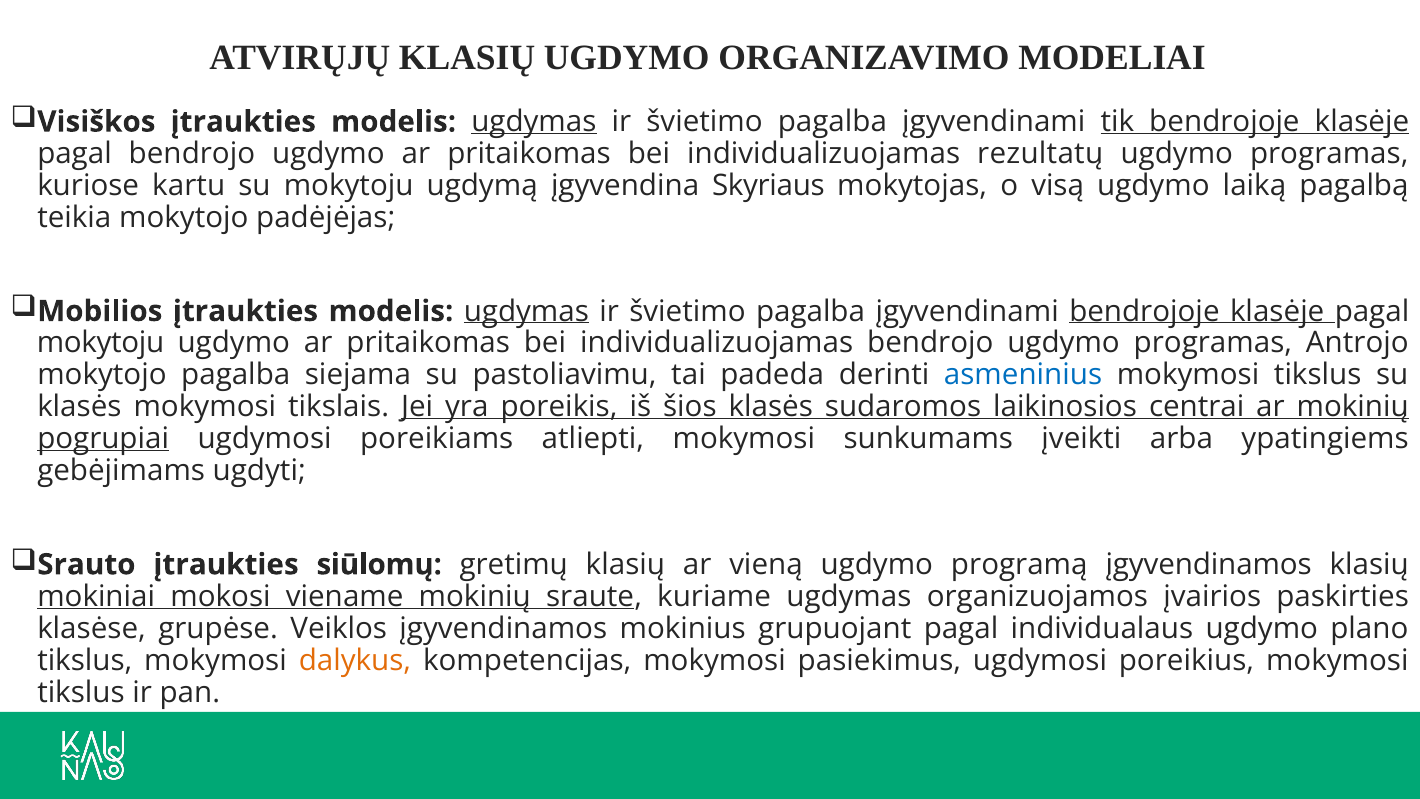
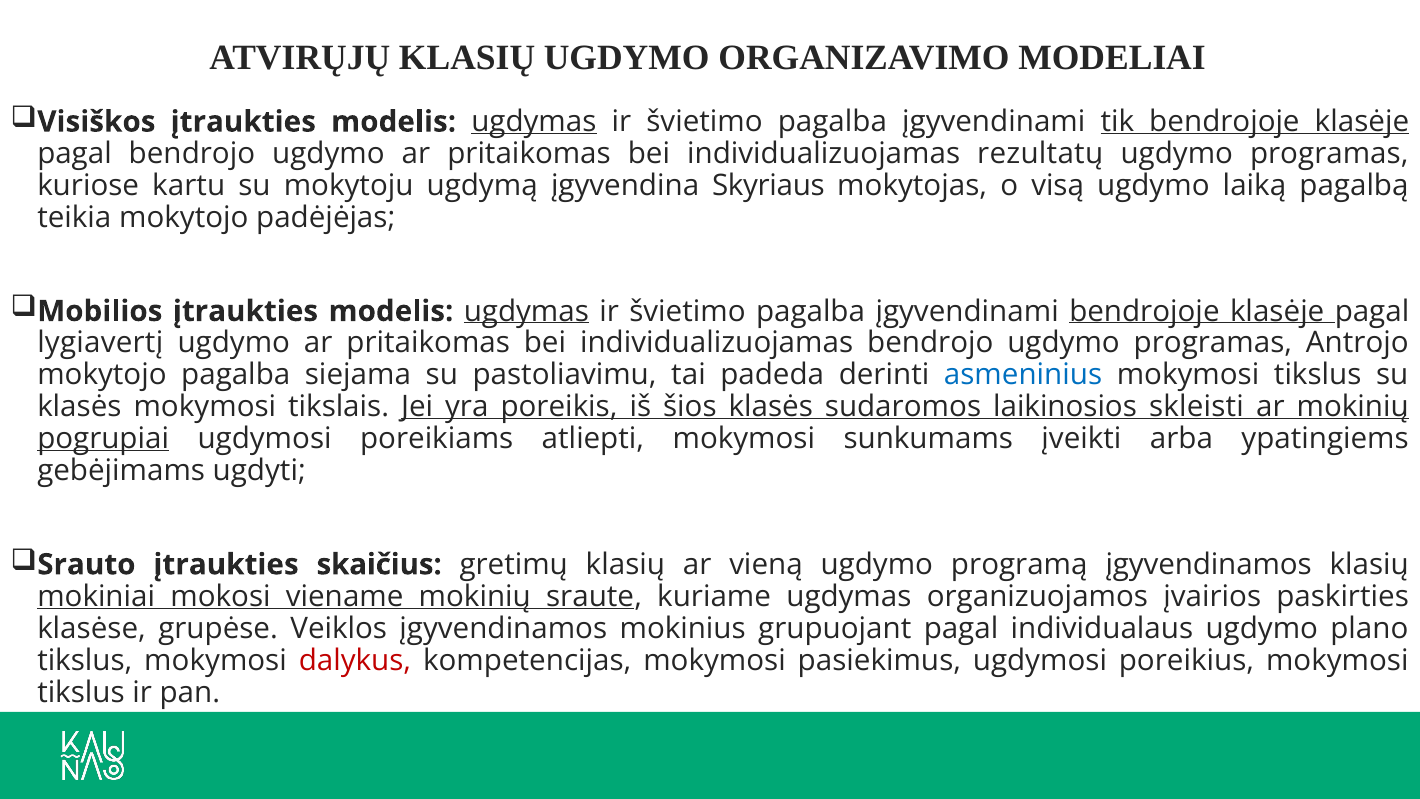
mokytoju at (101, 343): mokytoju -> lygiavertį
centrai: centrai -> skleisti
siūlomų: siūlomų -> skaičius
dalykus colour: orange -> red
